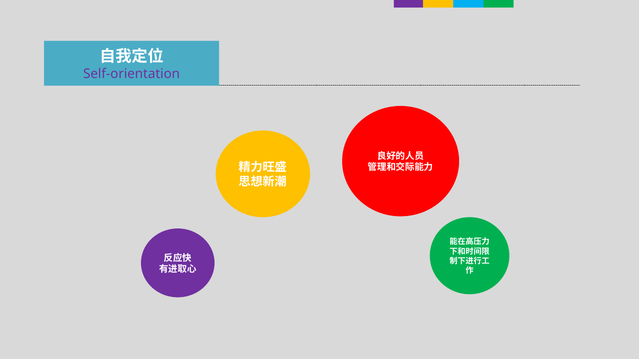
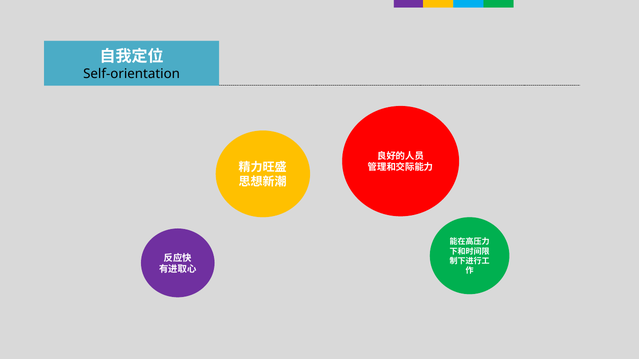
Self-orientation colour: purple -> black
